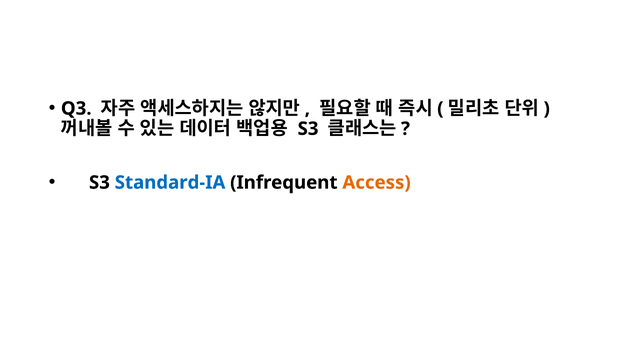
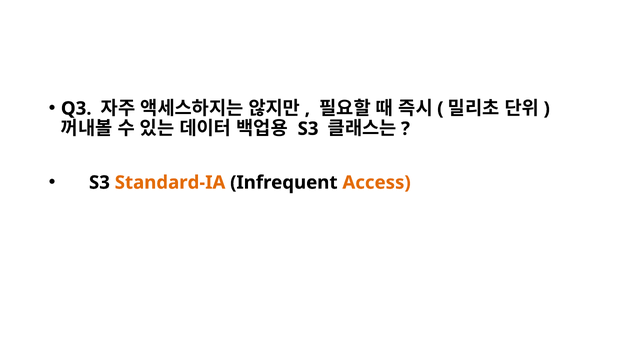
Standard-IA colour: blue -> orange
